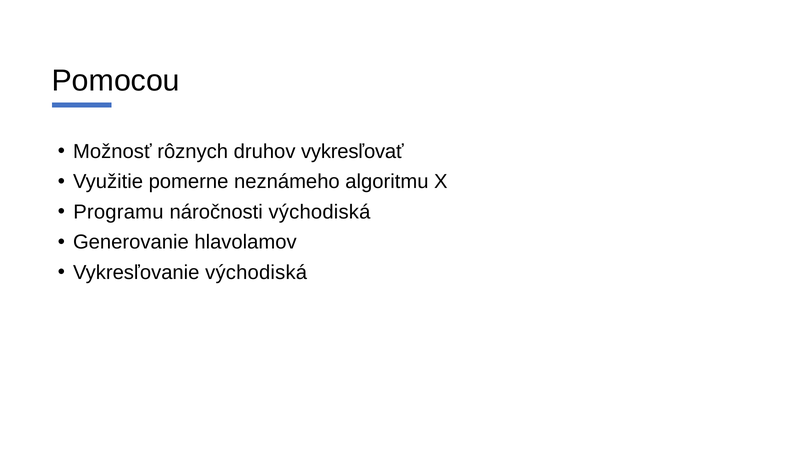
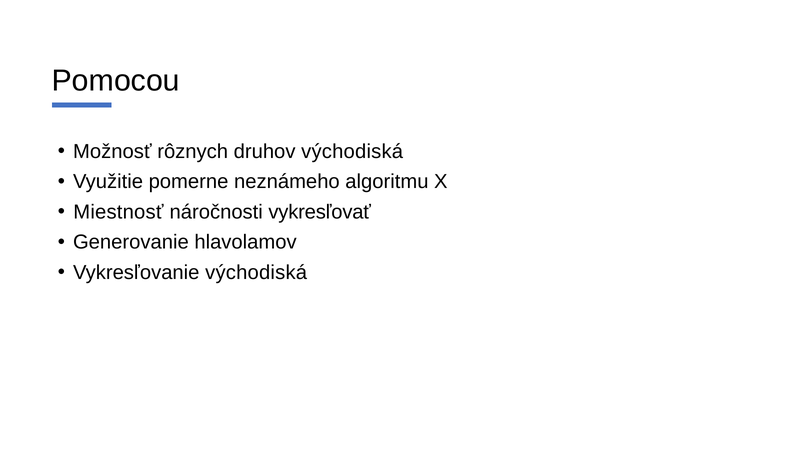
druhov vykresľovať: vykresľovať -> východiská
Programu: Programu -> Miestnosť
náročnosti východiská: východiská -> vykresľovať
